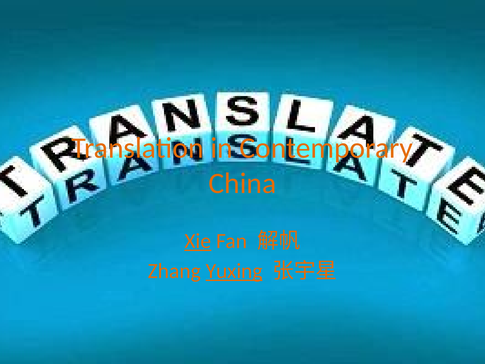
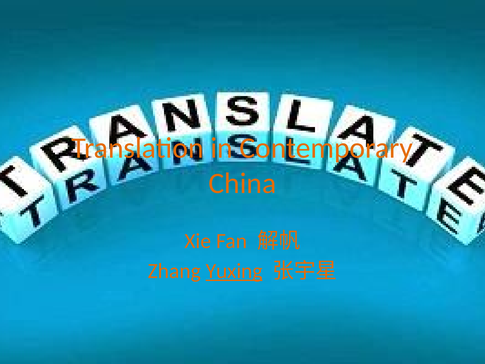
Xie underline: present -> none
